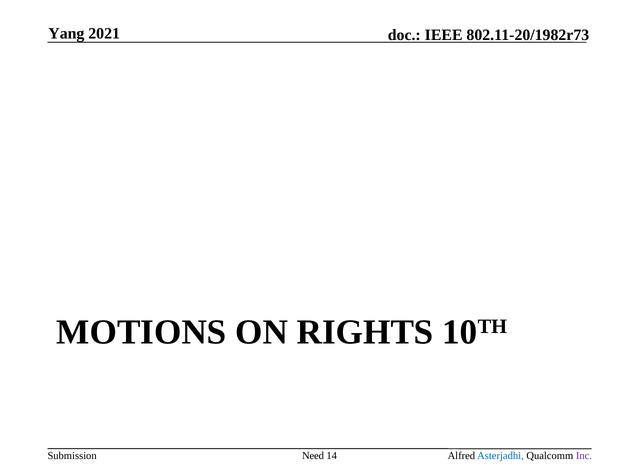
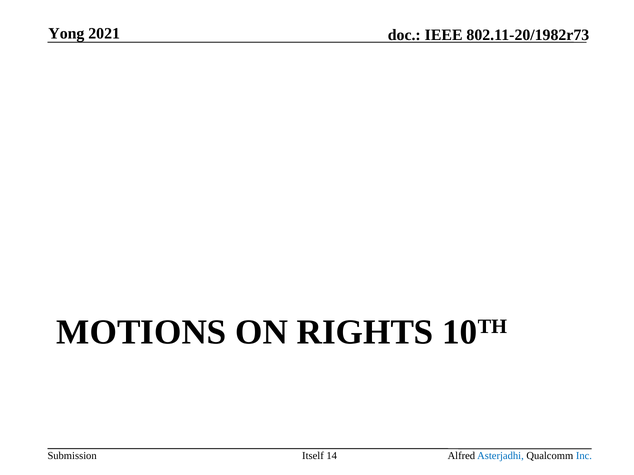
Yang: Yang -> Yong
Need: Need -> Itself
Inc colour: purple -> blue
